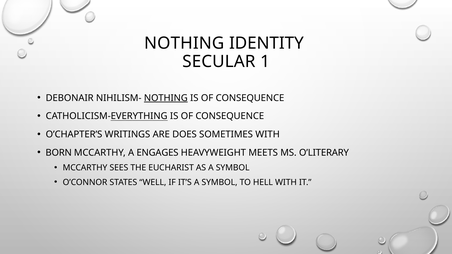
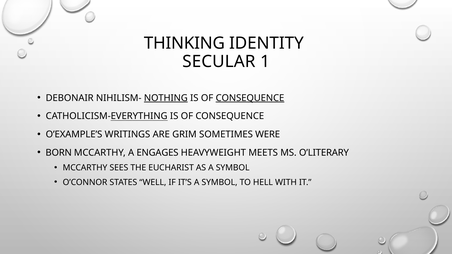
NOTHING at (184, 43): NOTHING -> THINKING
CONSEQUENCE at (250, 98) underline: none -> present
O’CHAPTER’S: O’CHAPTER’S -> O’EXAMPLE’S
DOES: DOES -> GRIM
SOMETIMES WITH: WITH -> WERE
